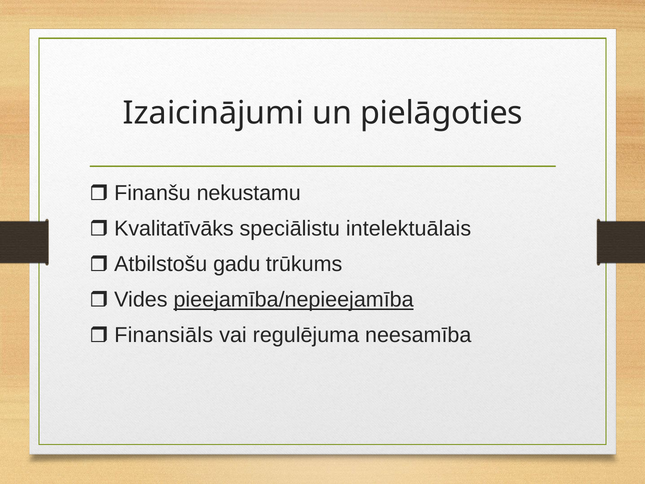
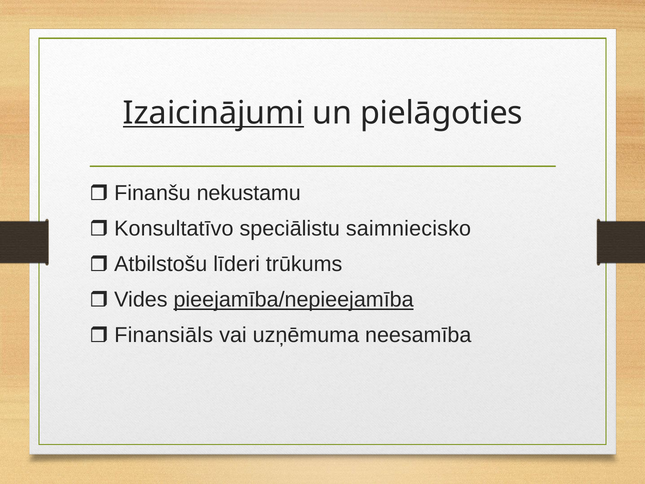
Izaicinājumi underline: none -> present
Kvalitatīvāks: Kvalitatīvāks -> Konsultatīvo
intelektuālais: intelektuālais -> saimniecisko
gadu: gadu -> līderi
regulējuma: regulējuma -> uzņēmuma
